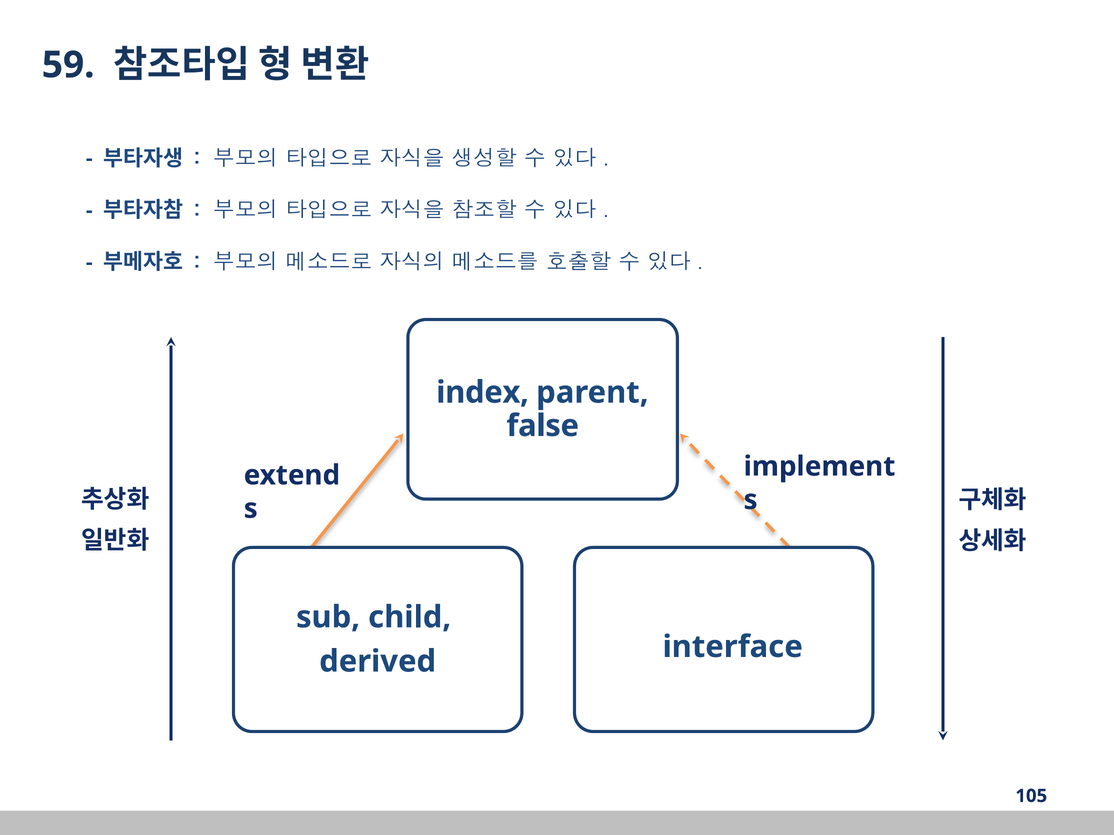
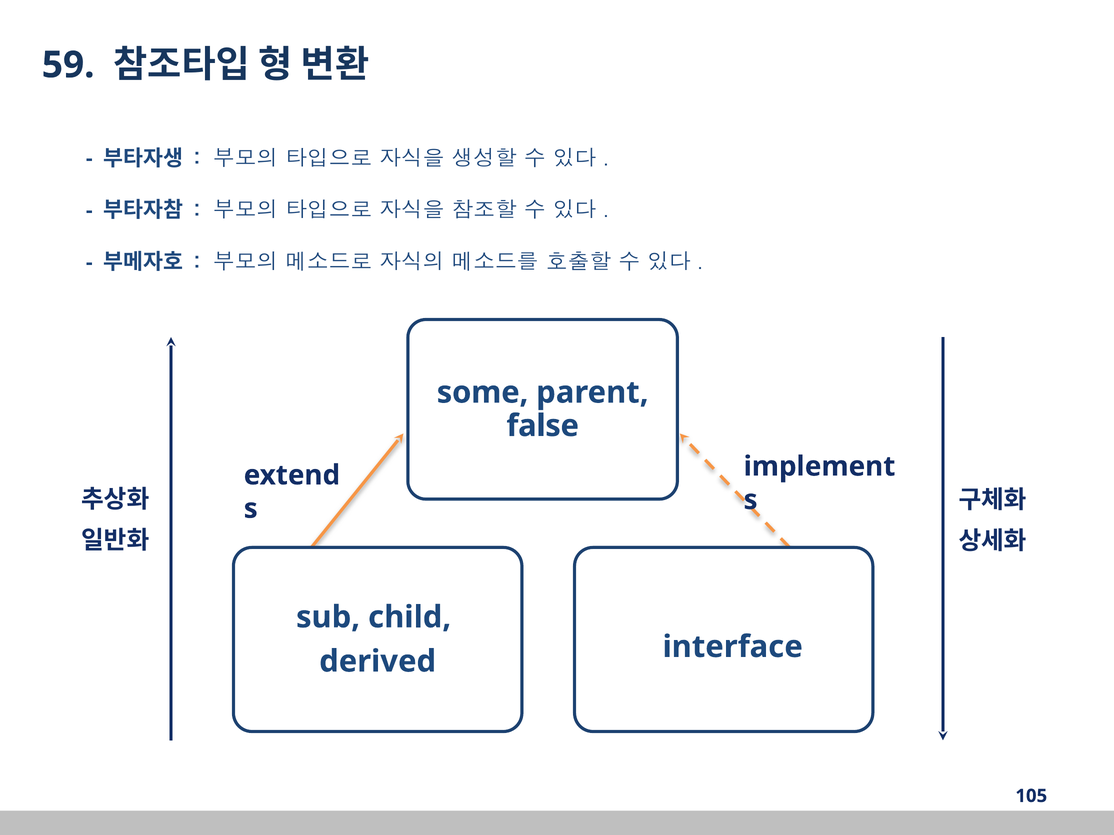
index: index -> some
